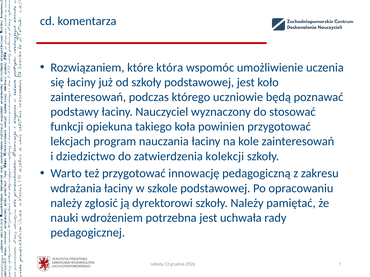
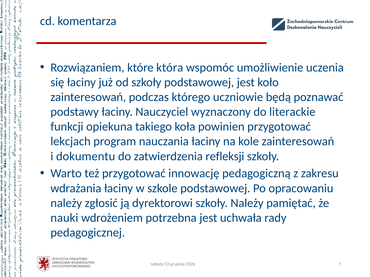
stosować: stosować -> literackie
dziedzictwo: dziedzictwo -> dokumentu
kolekcji: kolekcji -> refleksji
